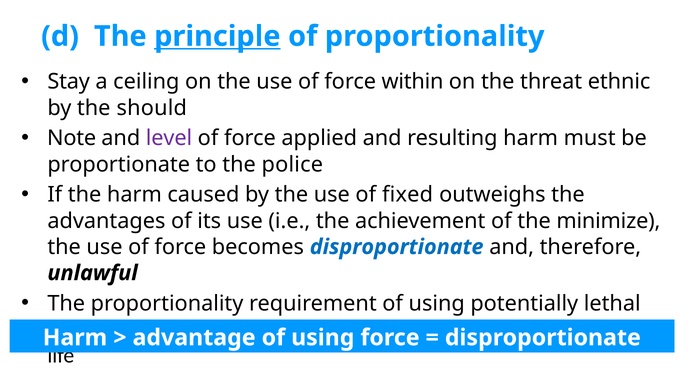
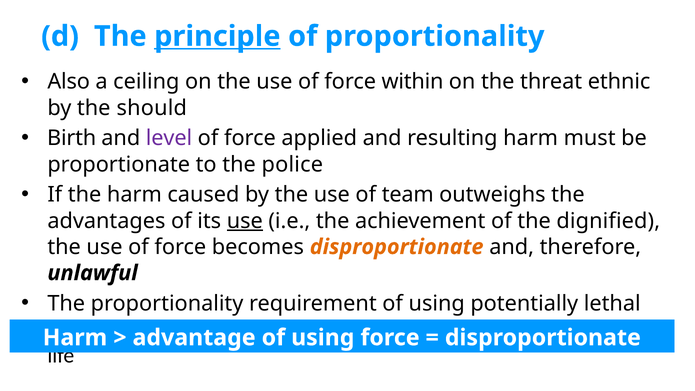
Stay: Stay -> Also
Note: Note -> Birth
fixed: fixed -> team
use at (245, 221) underline: none -> present
minimize: minimize -> dignified
disproportionate at (397, 247) colour: blue -> orange
